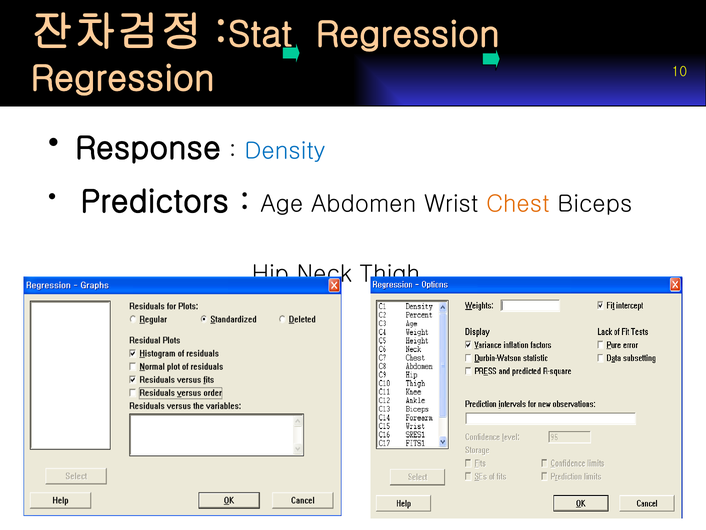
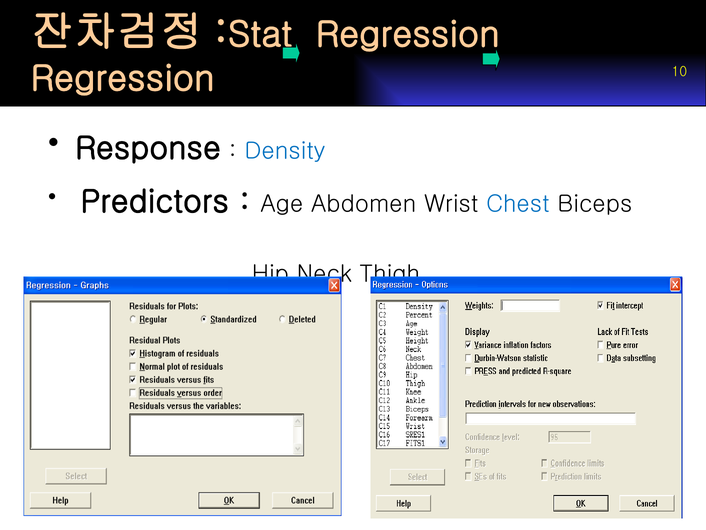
Chest colour: orange -> blue
